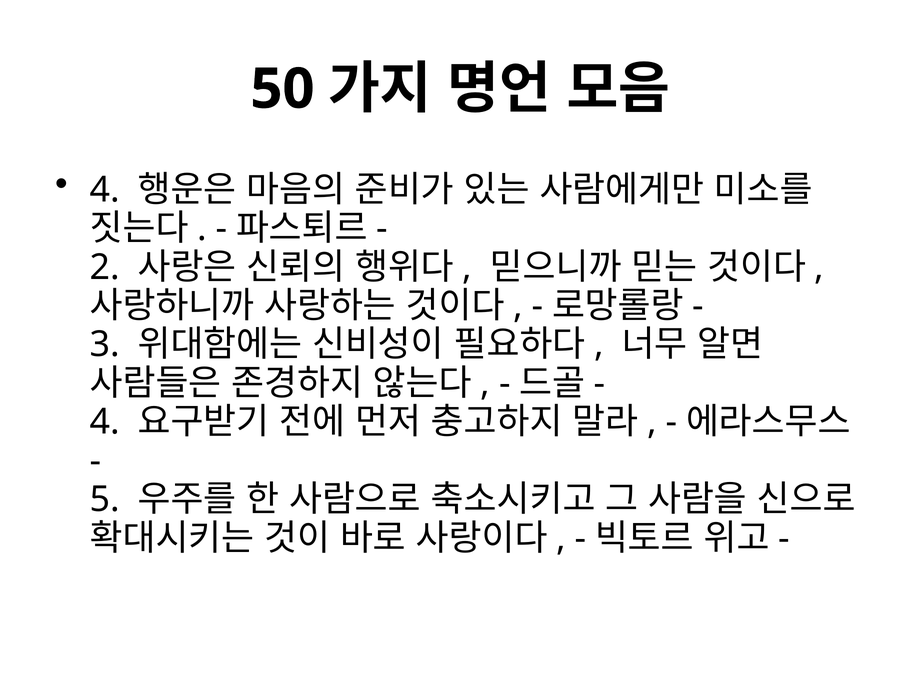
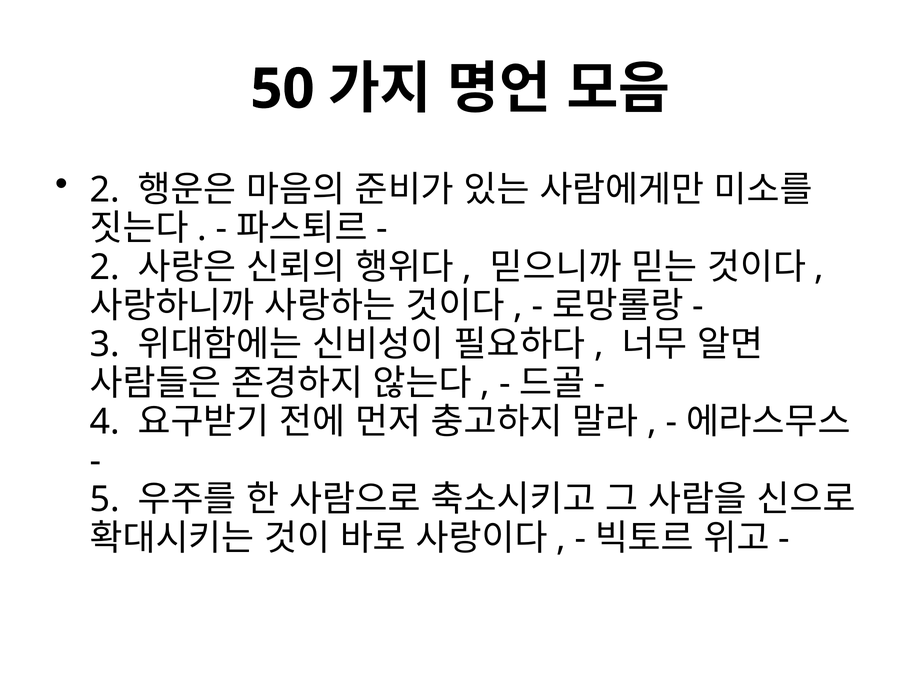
4 at (105, 190): 4 -> 2
